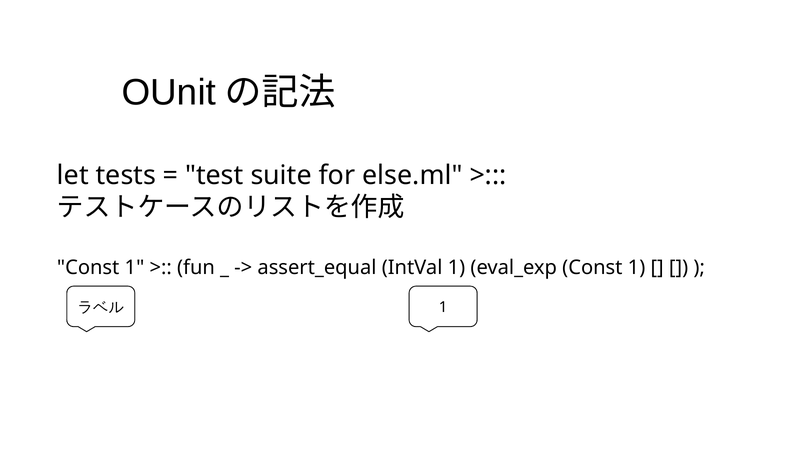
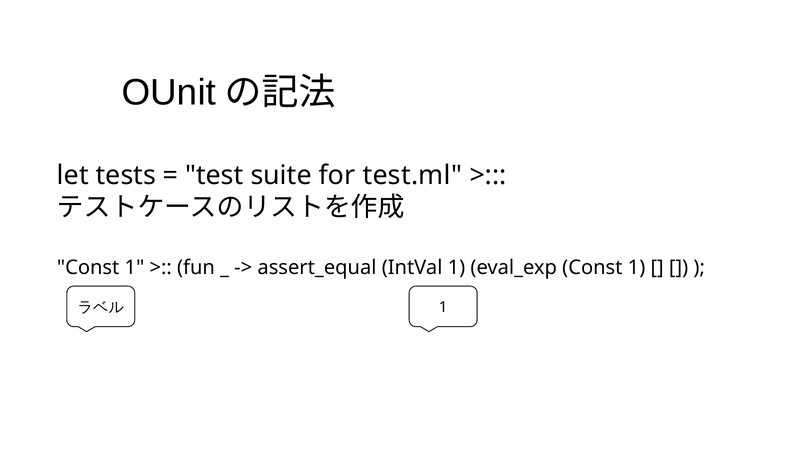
else.ml: else.ml -> test.ml
